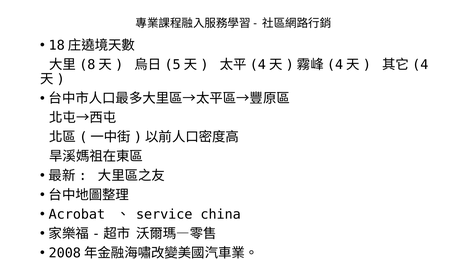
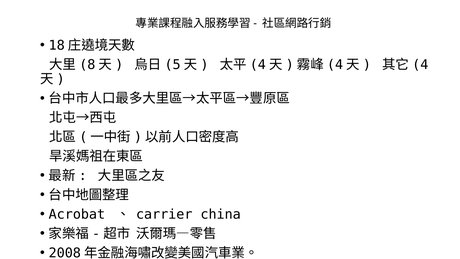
service: service -> carrier
